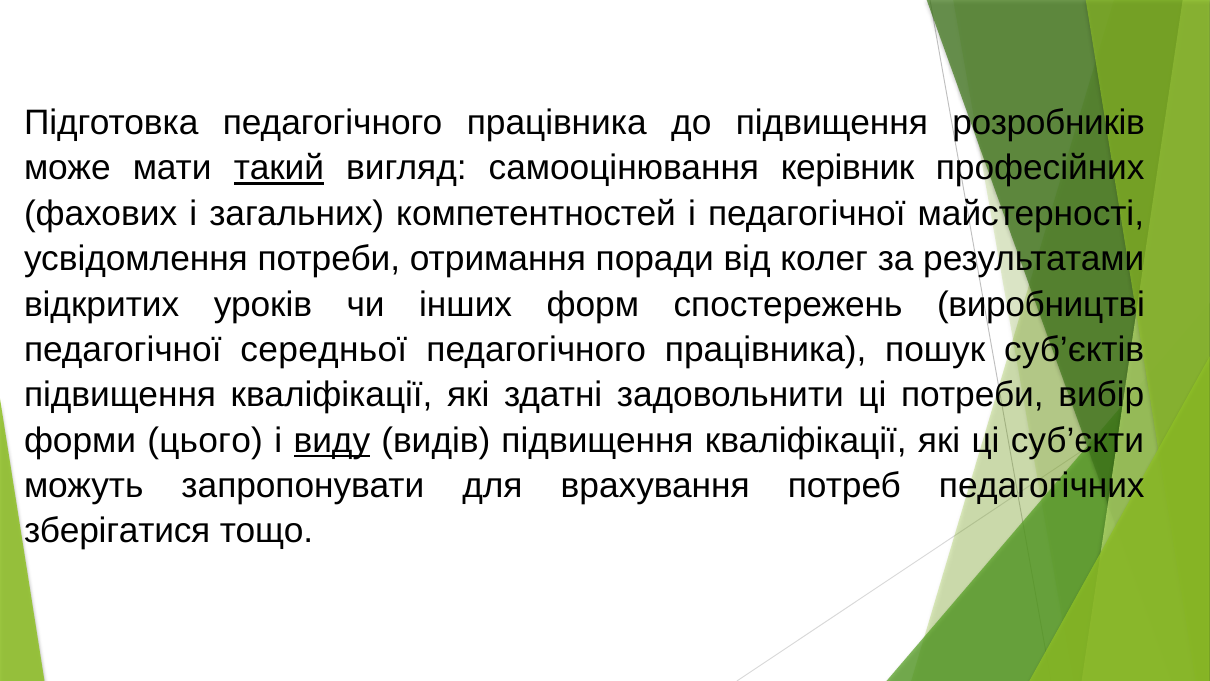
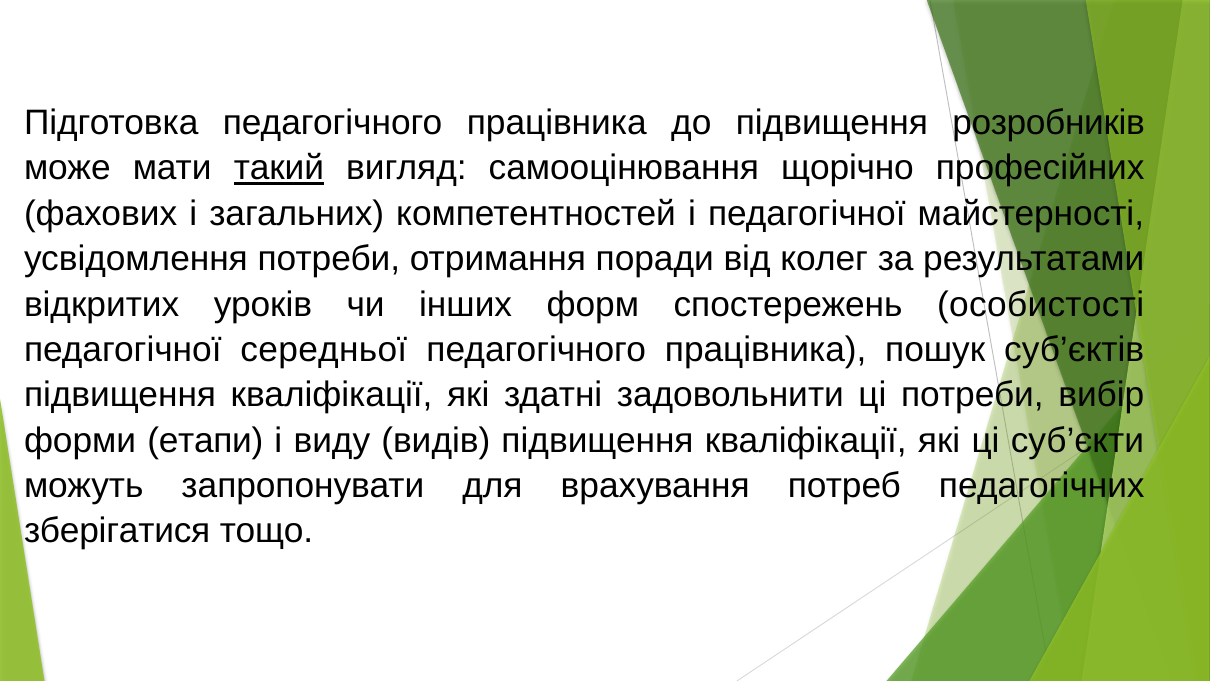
керівник: керівник -> щорічно
виробництві: виробництві -> особистості
цього: цього -> етапи
виду underline: present -> none
